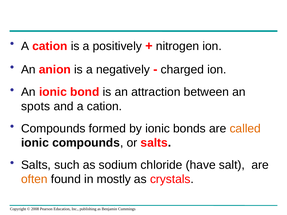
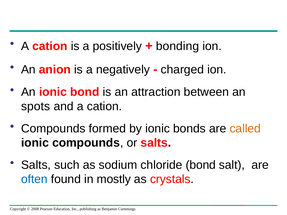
nitrogen: nitrogen -> bonding
chloride have: have -> bond
often colour: orange -> blue
